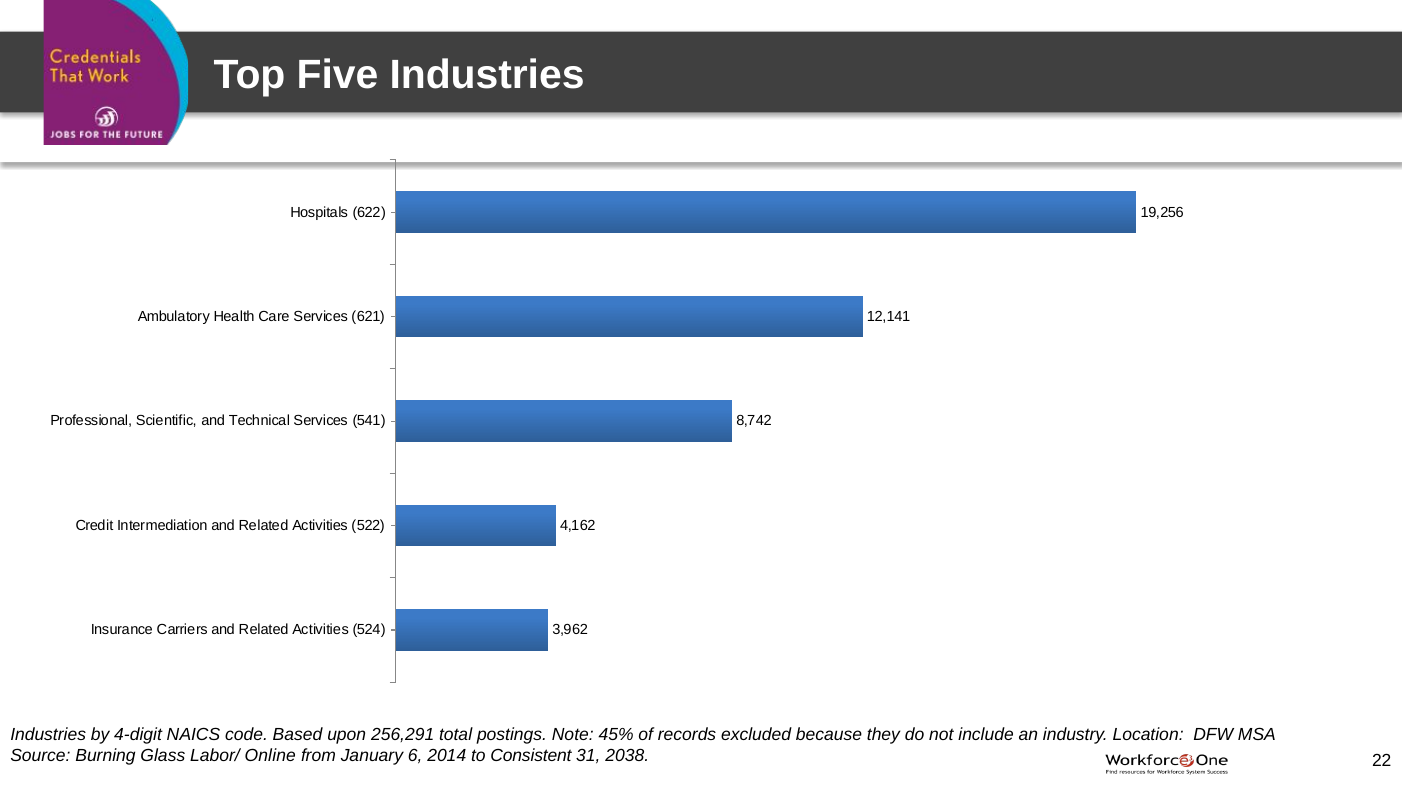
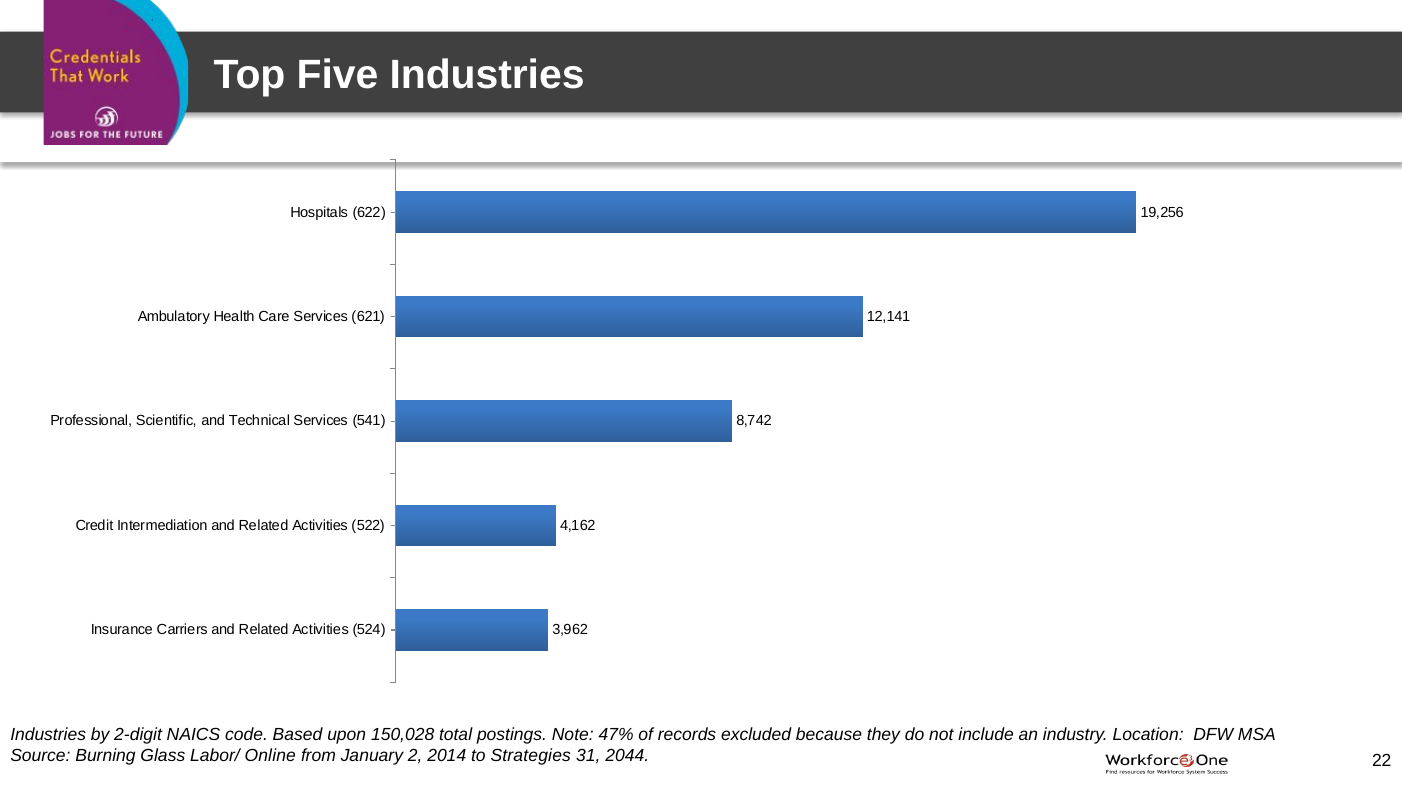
4-digit: 4-digit -> 2-digit
256,291: 256,291 -> 150,028
45%: 45% -> 47%
6: 6 -> 2
Consistent: Consistent -> Strategies
2038: 2038 -> 2044
